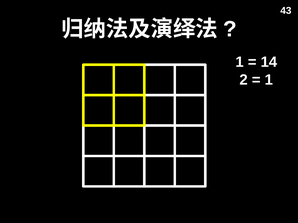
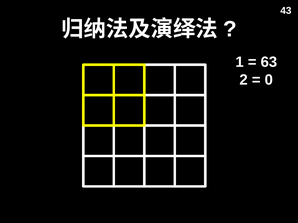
14: 14 -> 63
1 at (269, 80): 1 -> 0
